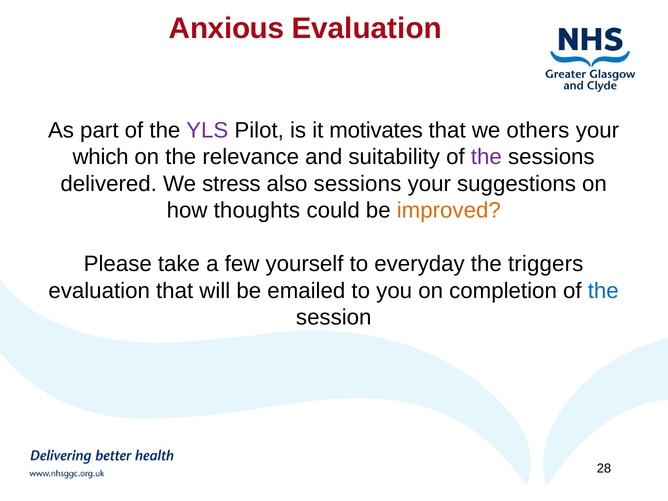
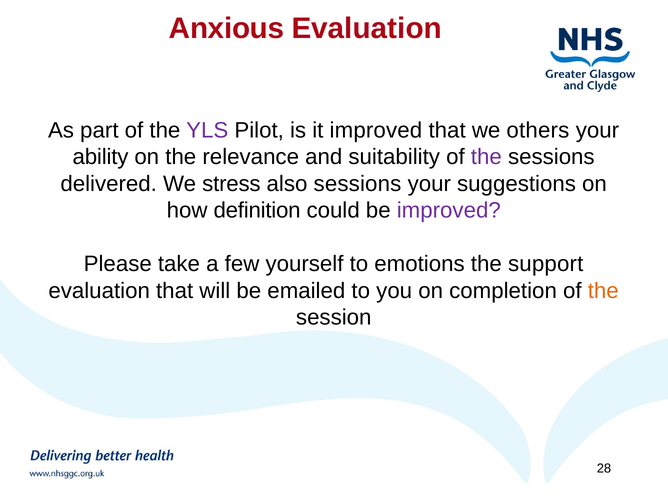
it motivates: motivates -> improved
which: which -> ability
thoughts: thoughts -> definition
improved at (449, 211) colour: orange -> purple
everyday: everyday -> emotions
triggers: triggers -> support
the at (603, 291) colour: blue -> orange
